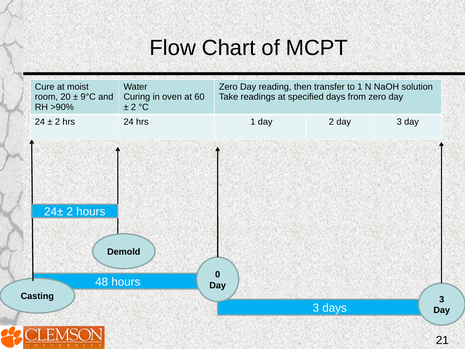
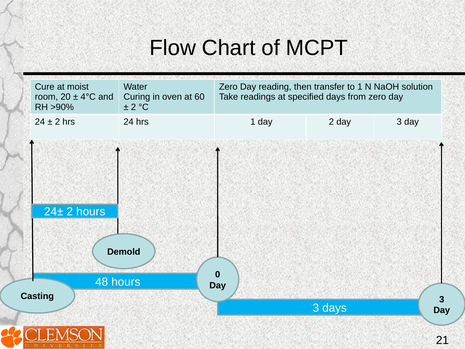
9°C: 9°C -> 4°C
